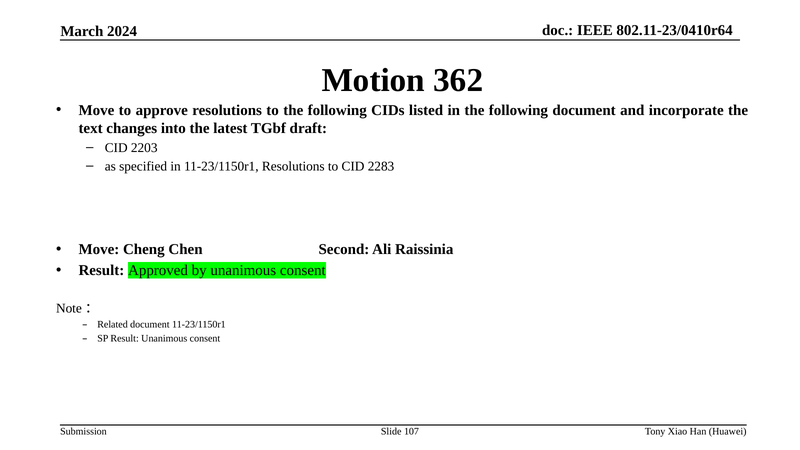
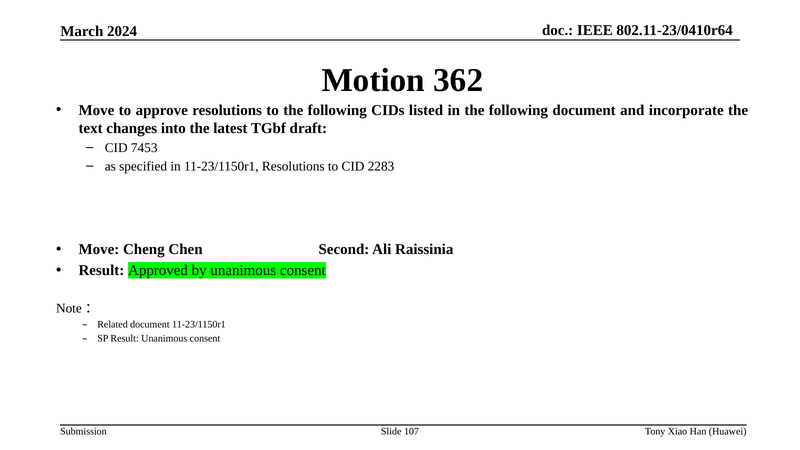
2203: 2203 -> 7453
